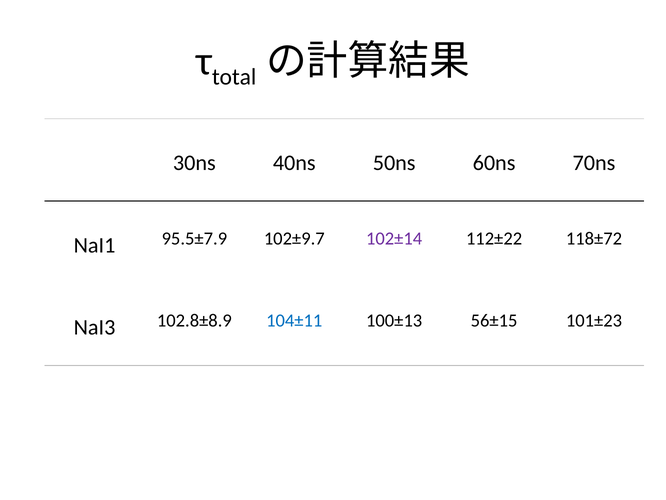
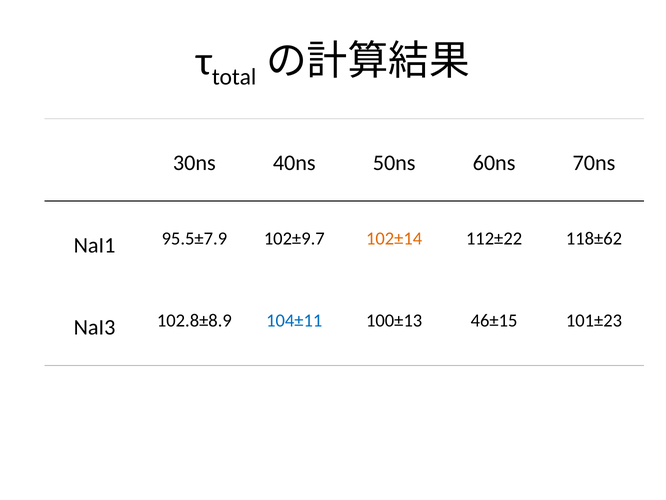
102±14 colour: purple -> orange
118±72: 118±72 -> 118±62
56±15: 56±15 -> 46±15
